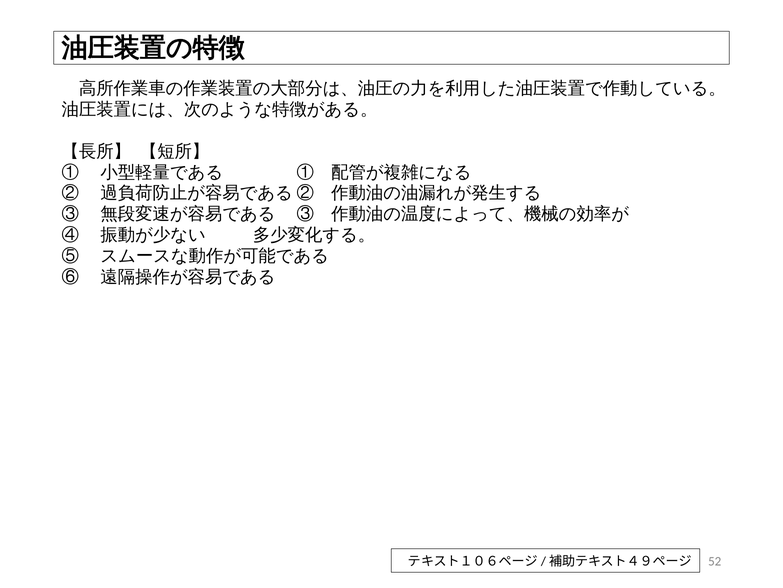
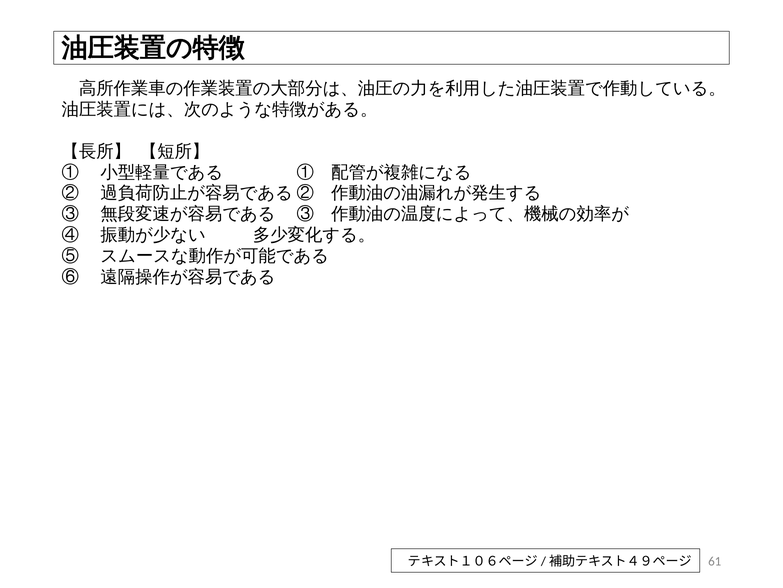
52: 52 -> 61
